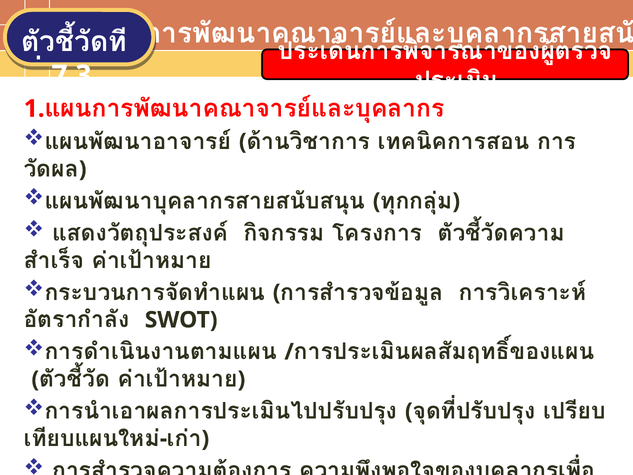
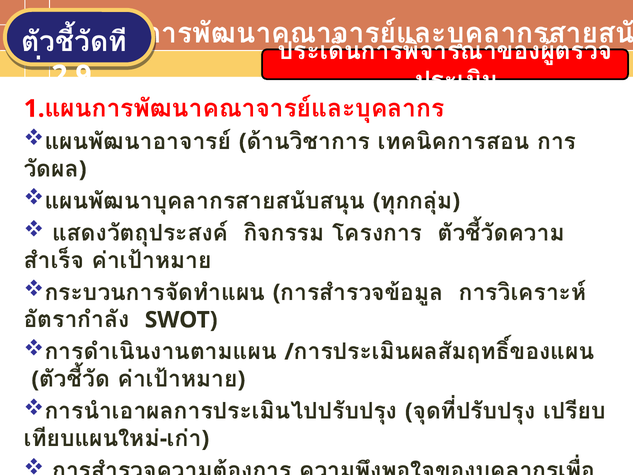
7.3: 7.3 -> 2.9
